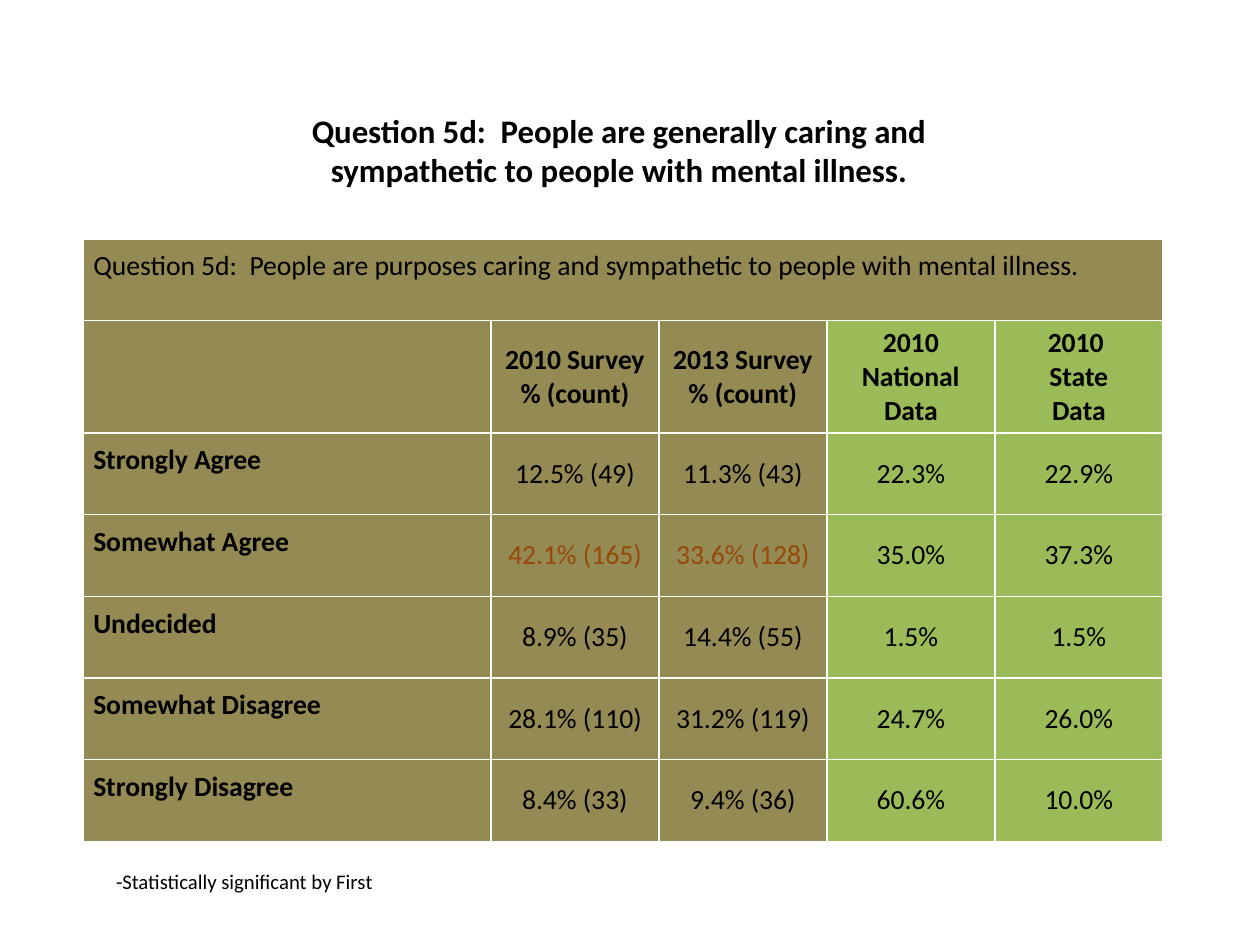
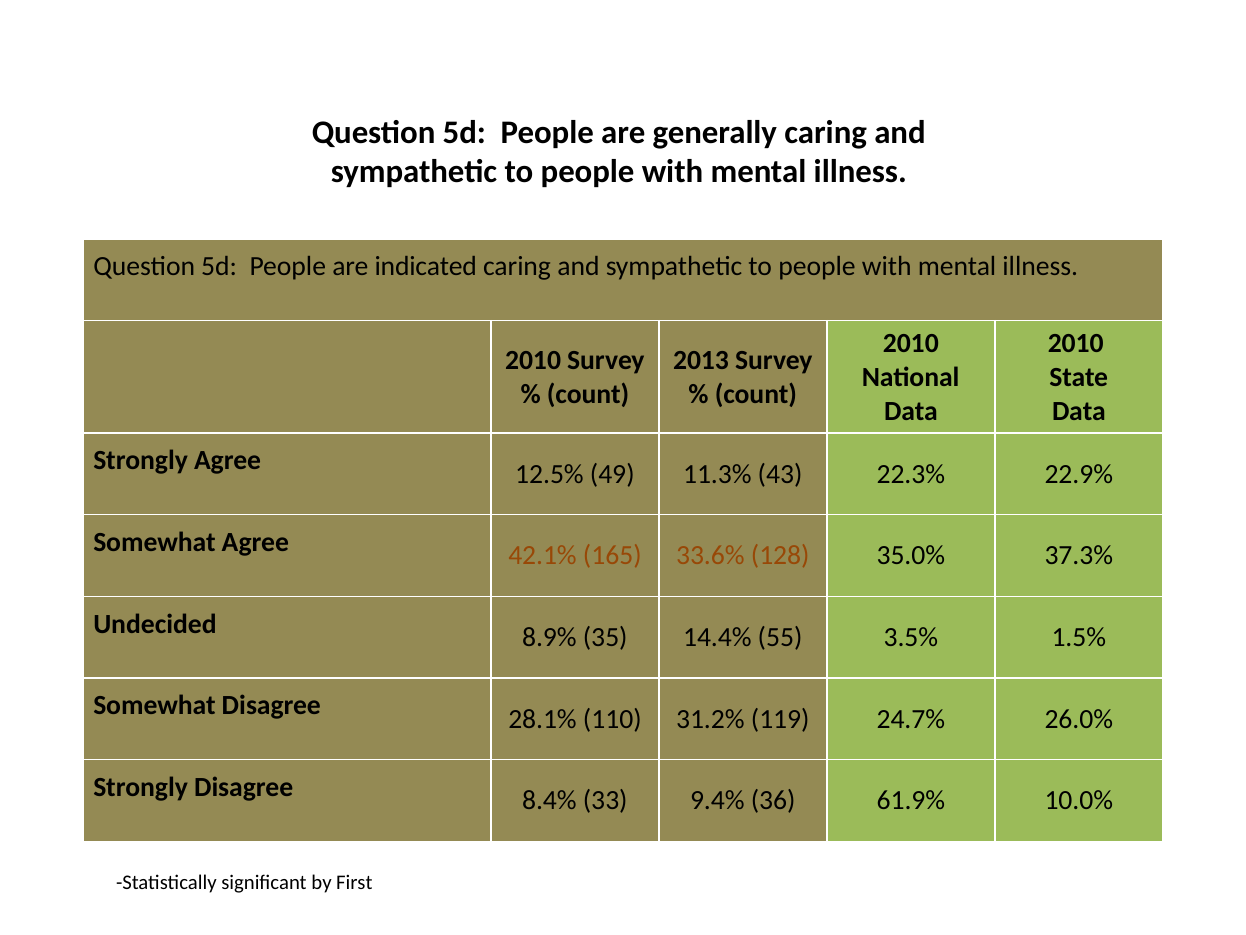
purposes: purposes -> indicated
55 1.5%: 1.5% -> 3.5%
60.6%: 60.6% -> 61.9%
